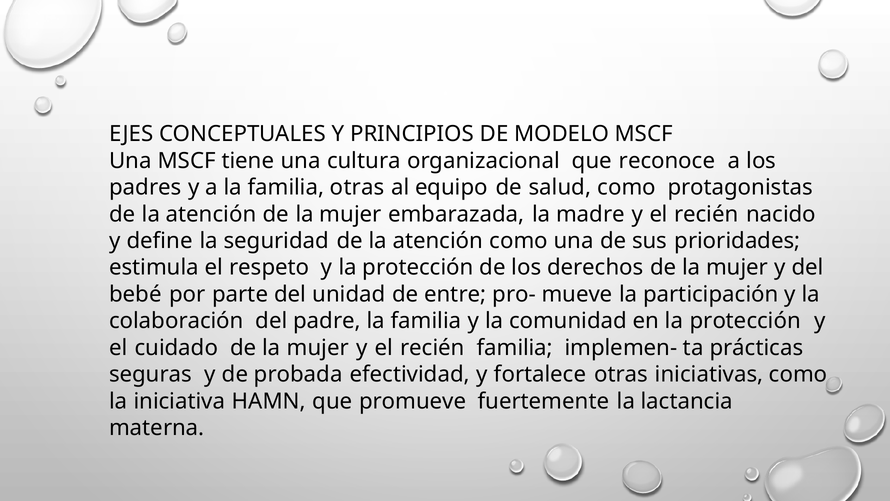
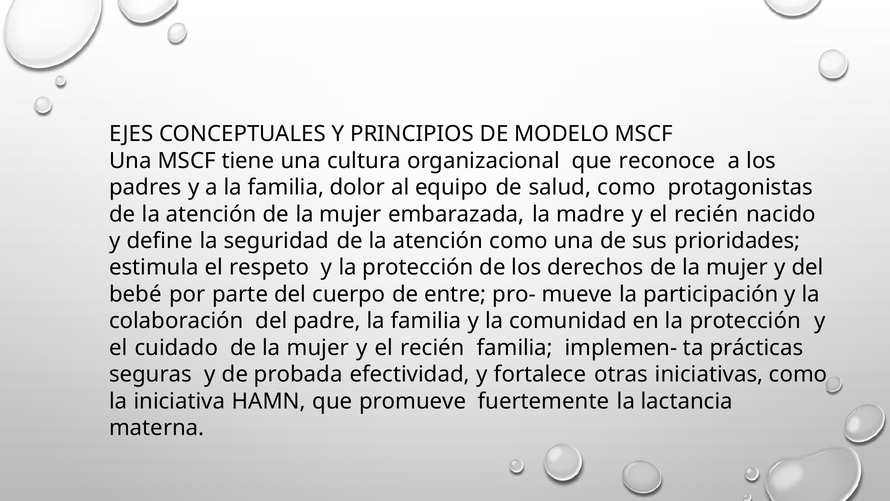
familia otras: otras -> dolor
unidad: unidad -> cuerpo
